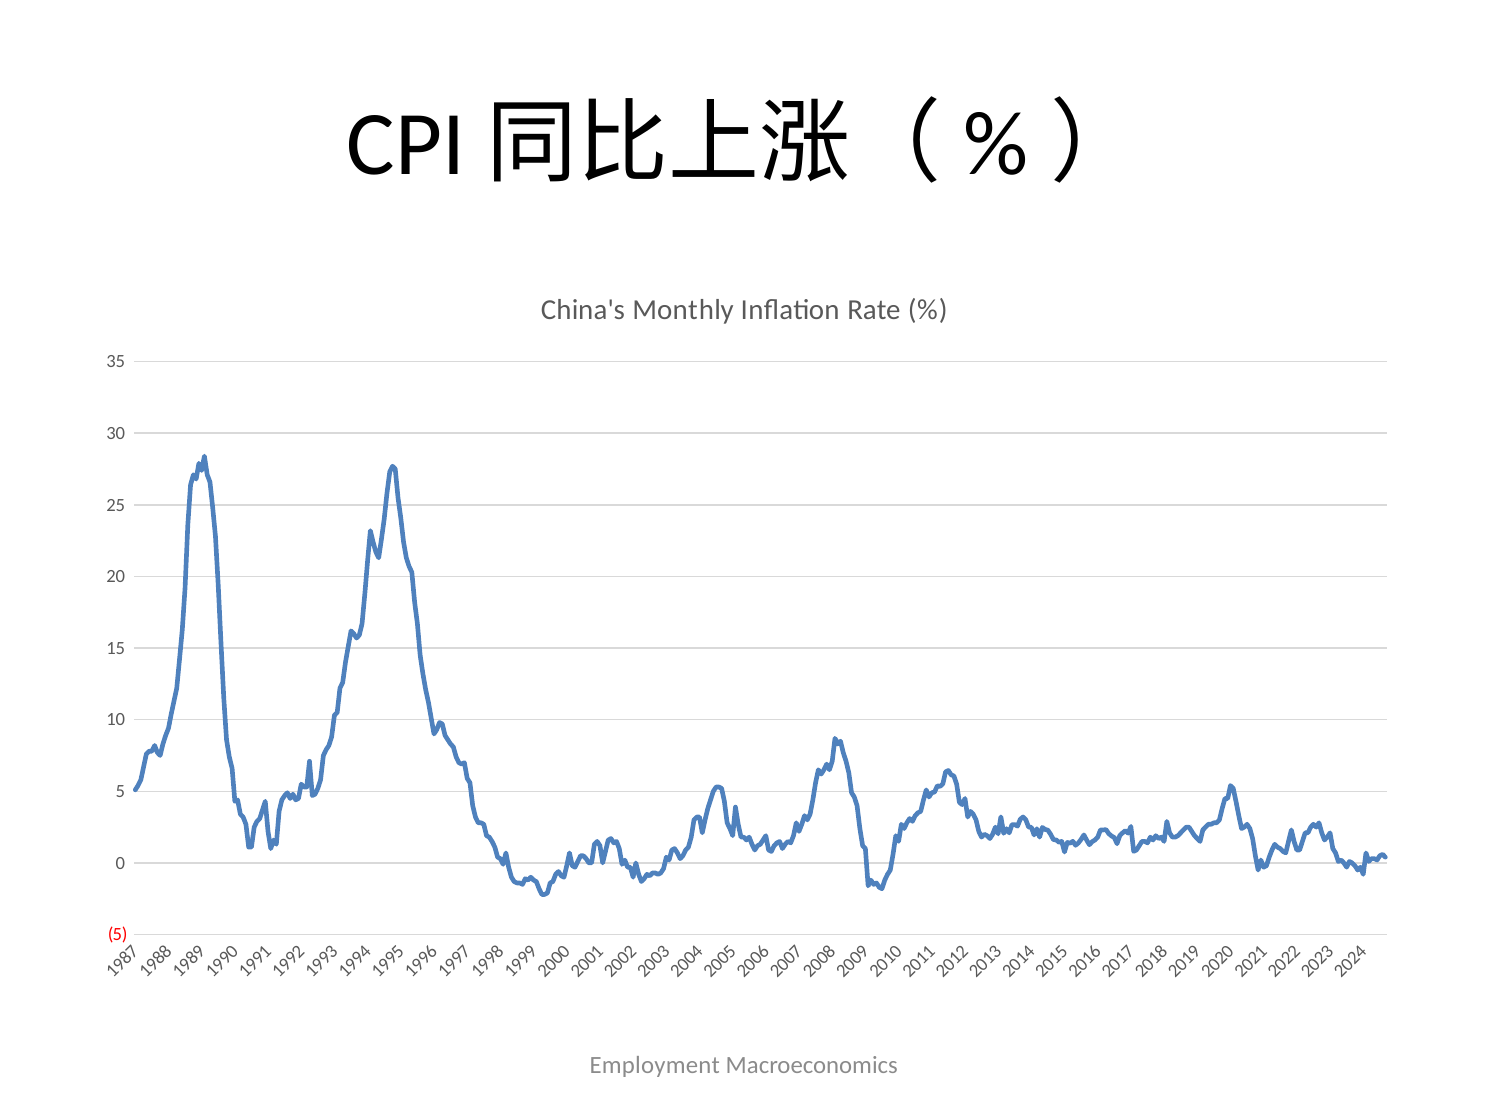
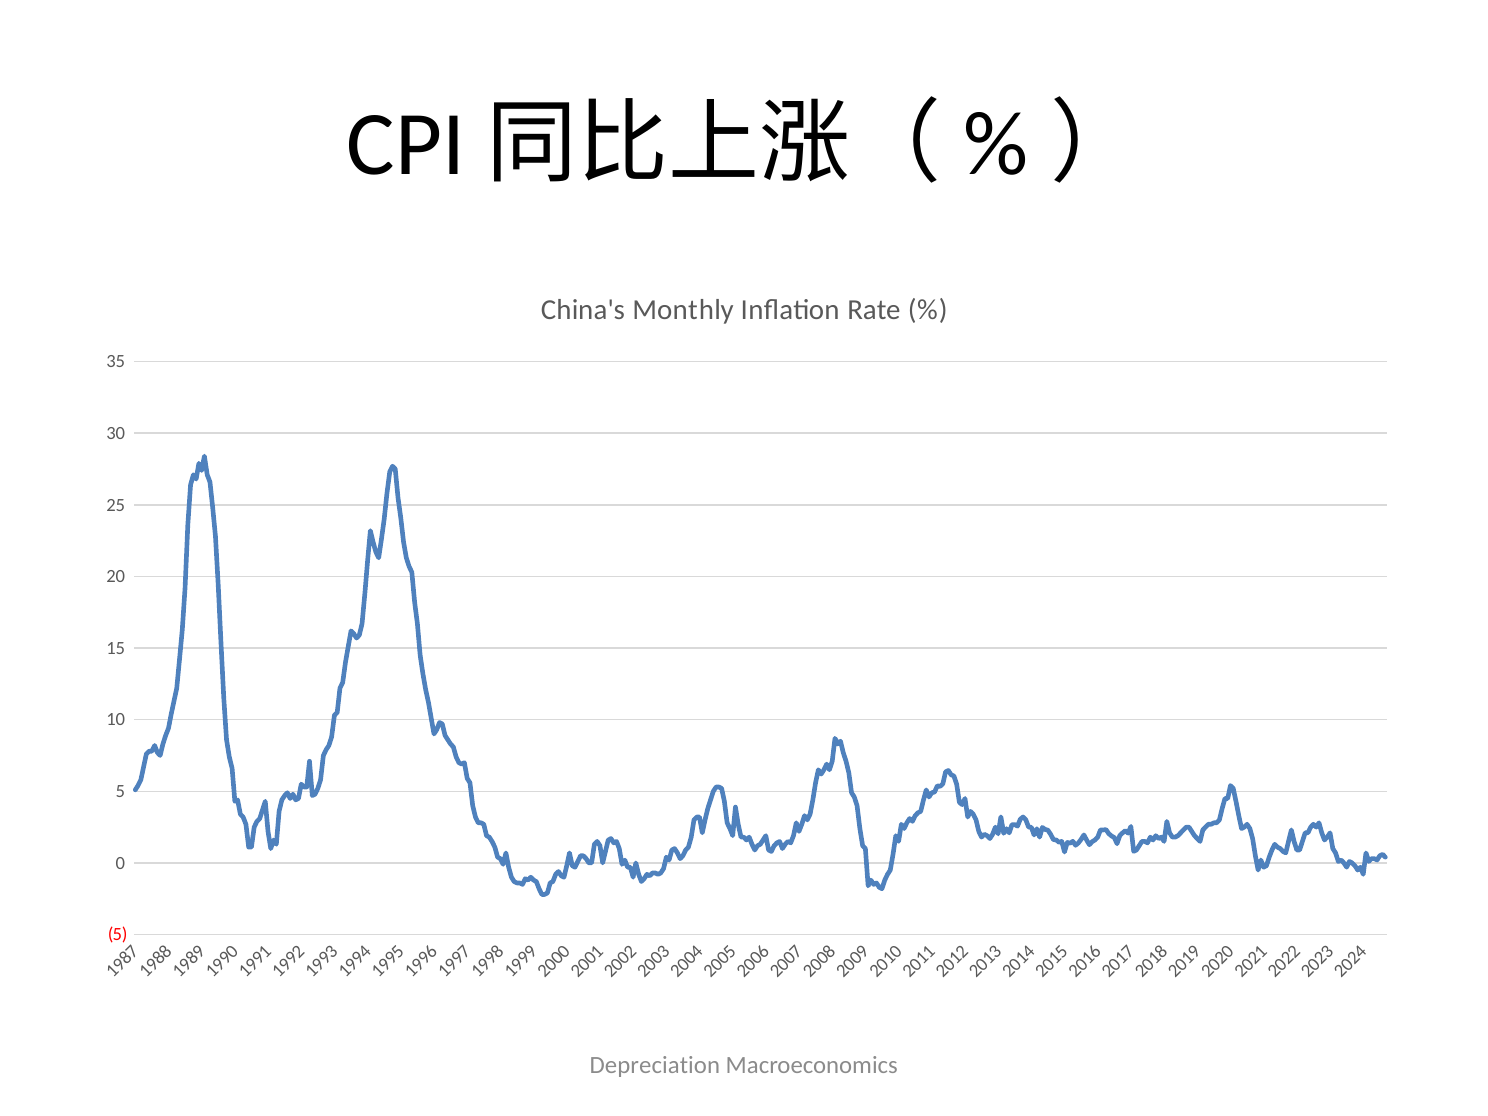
Employment: Employment -> Depreciation
